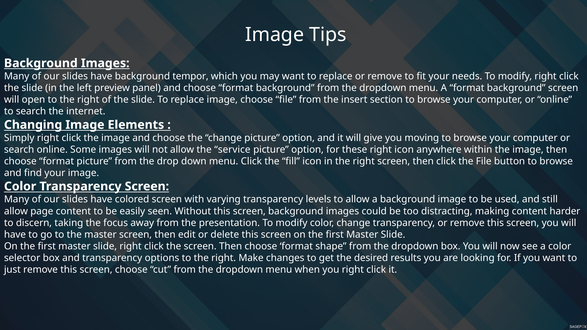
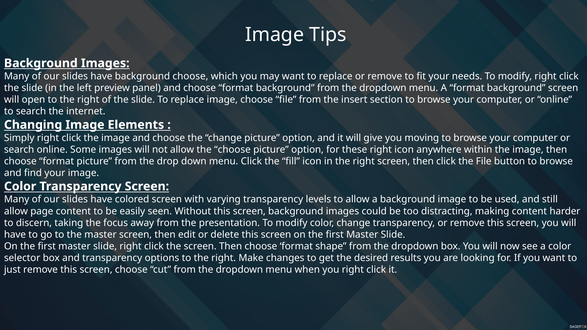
background tempor: tempor -> choose
the service: service -> choose
